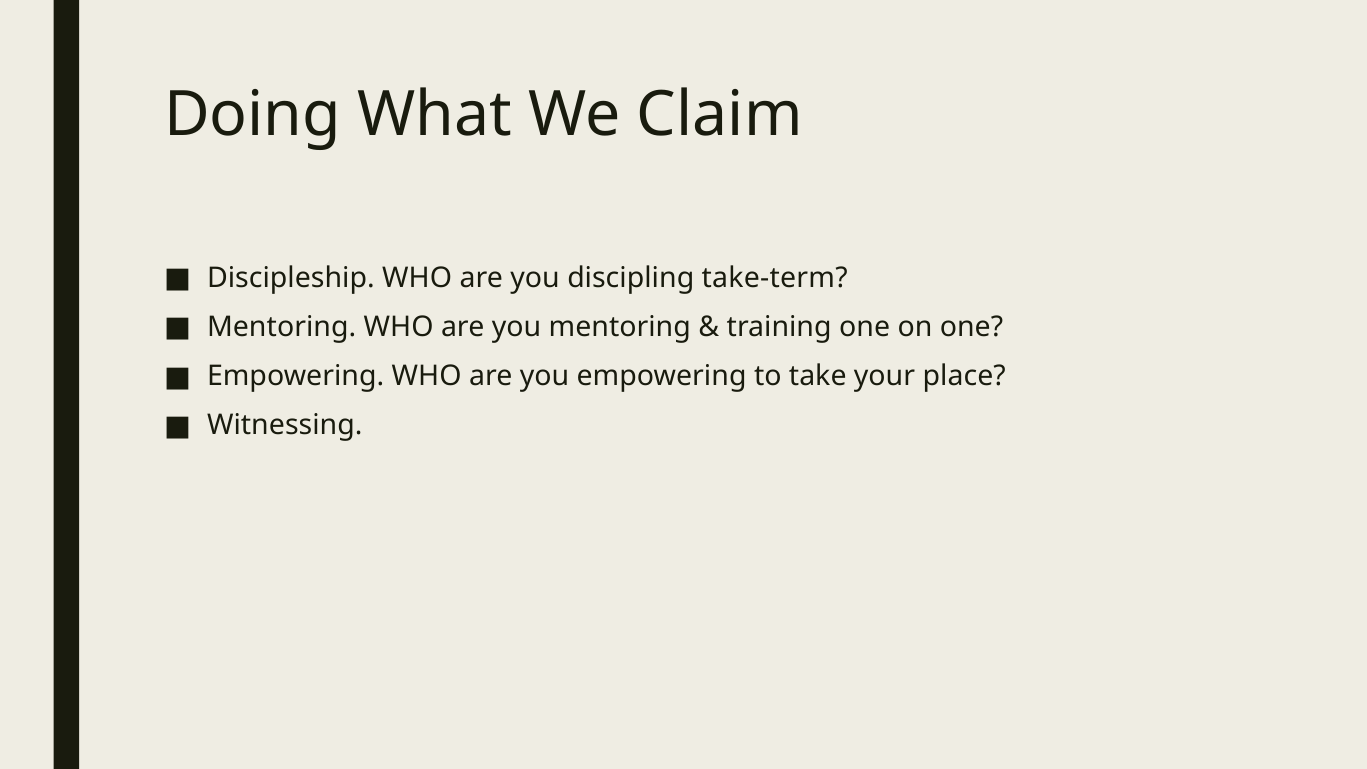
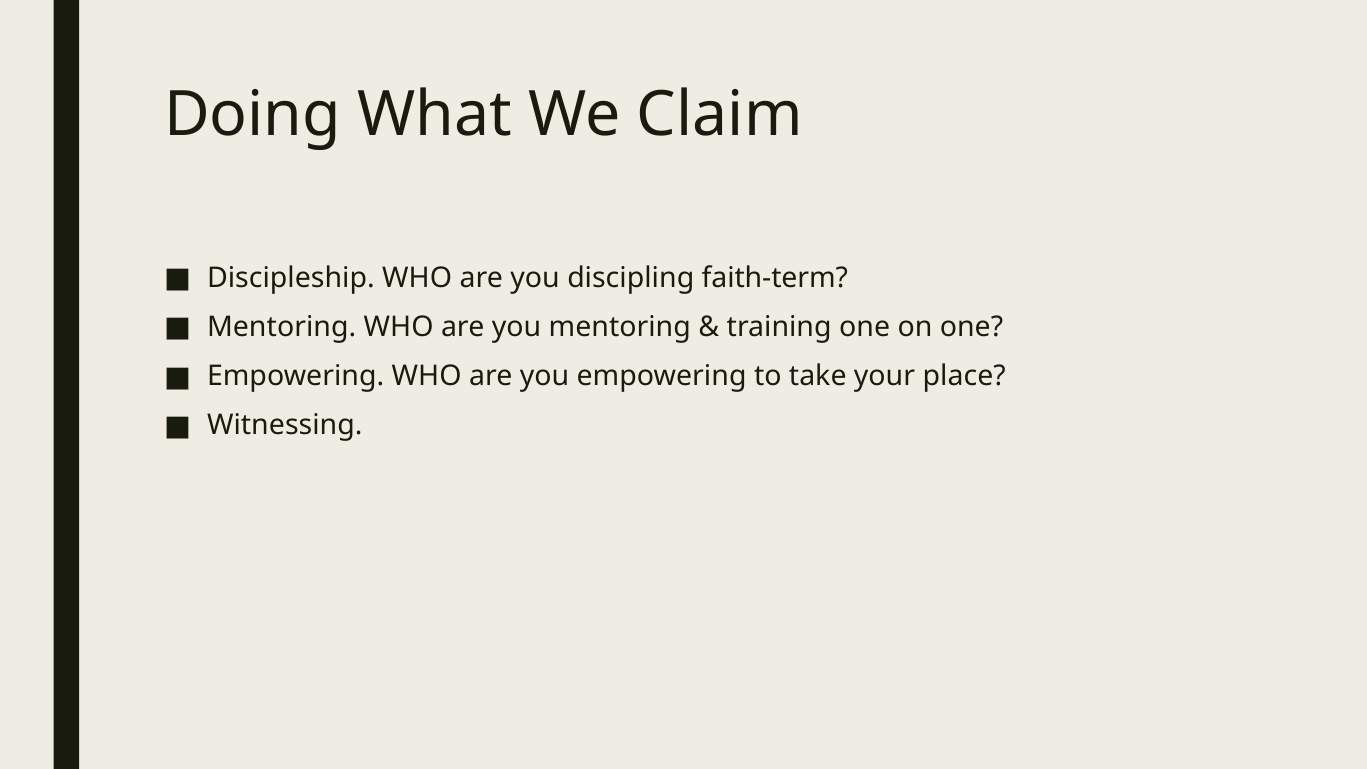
take-term: take-term -> faith-term
